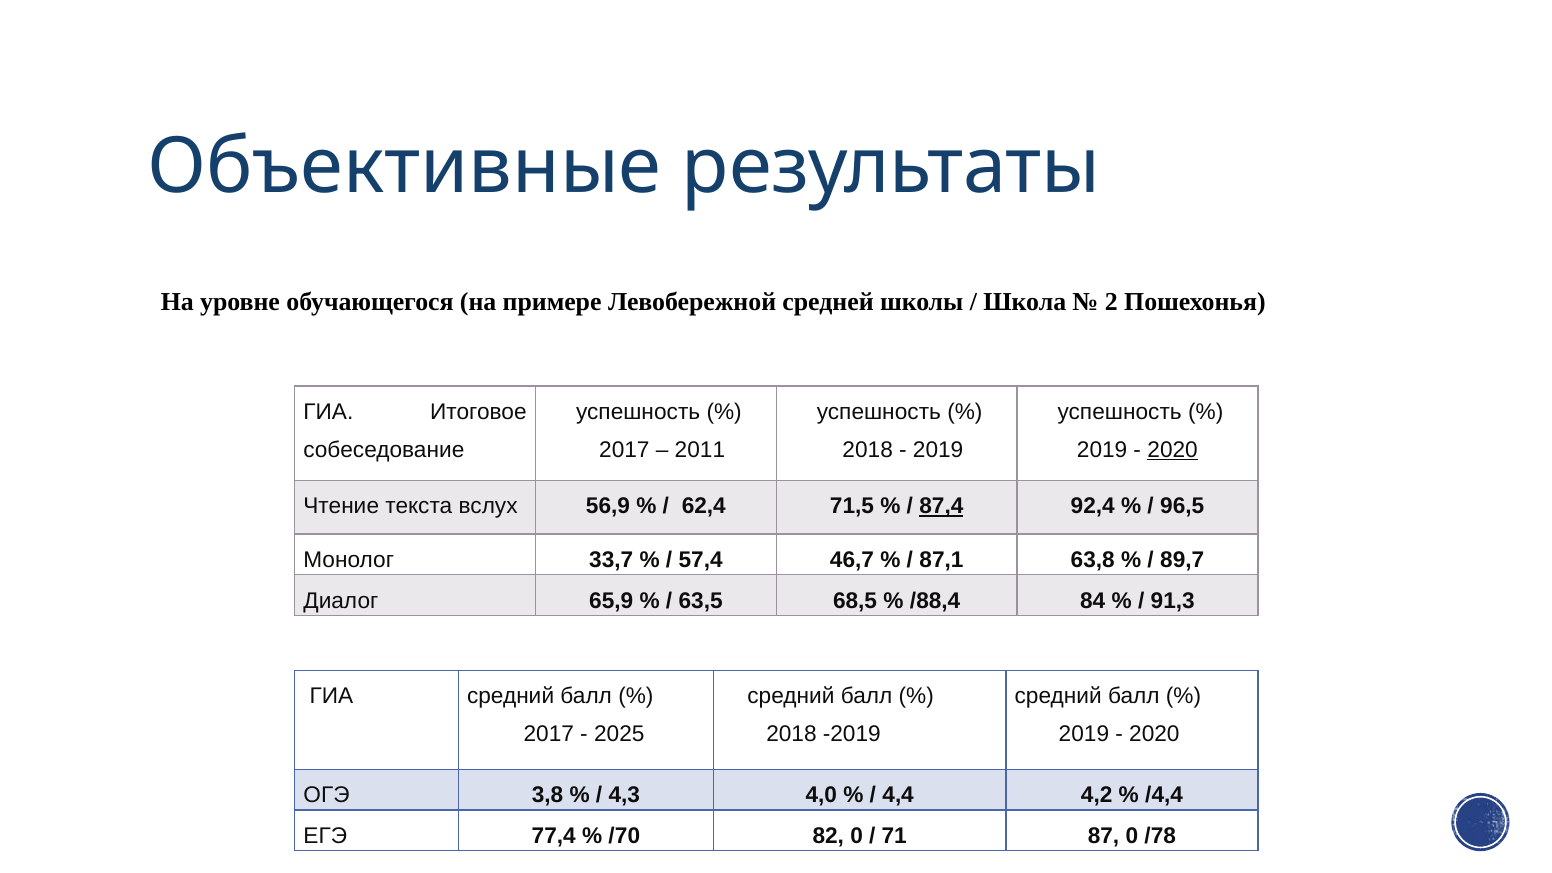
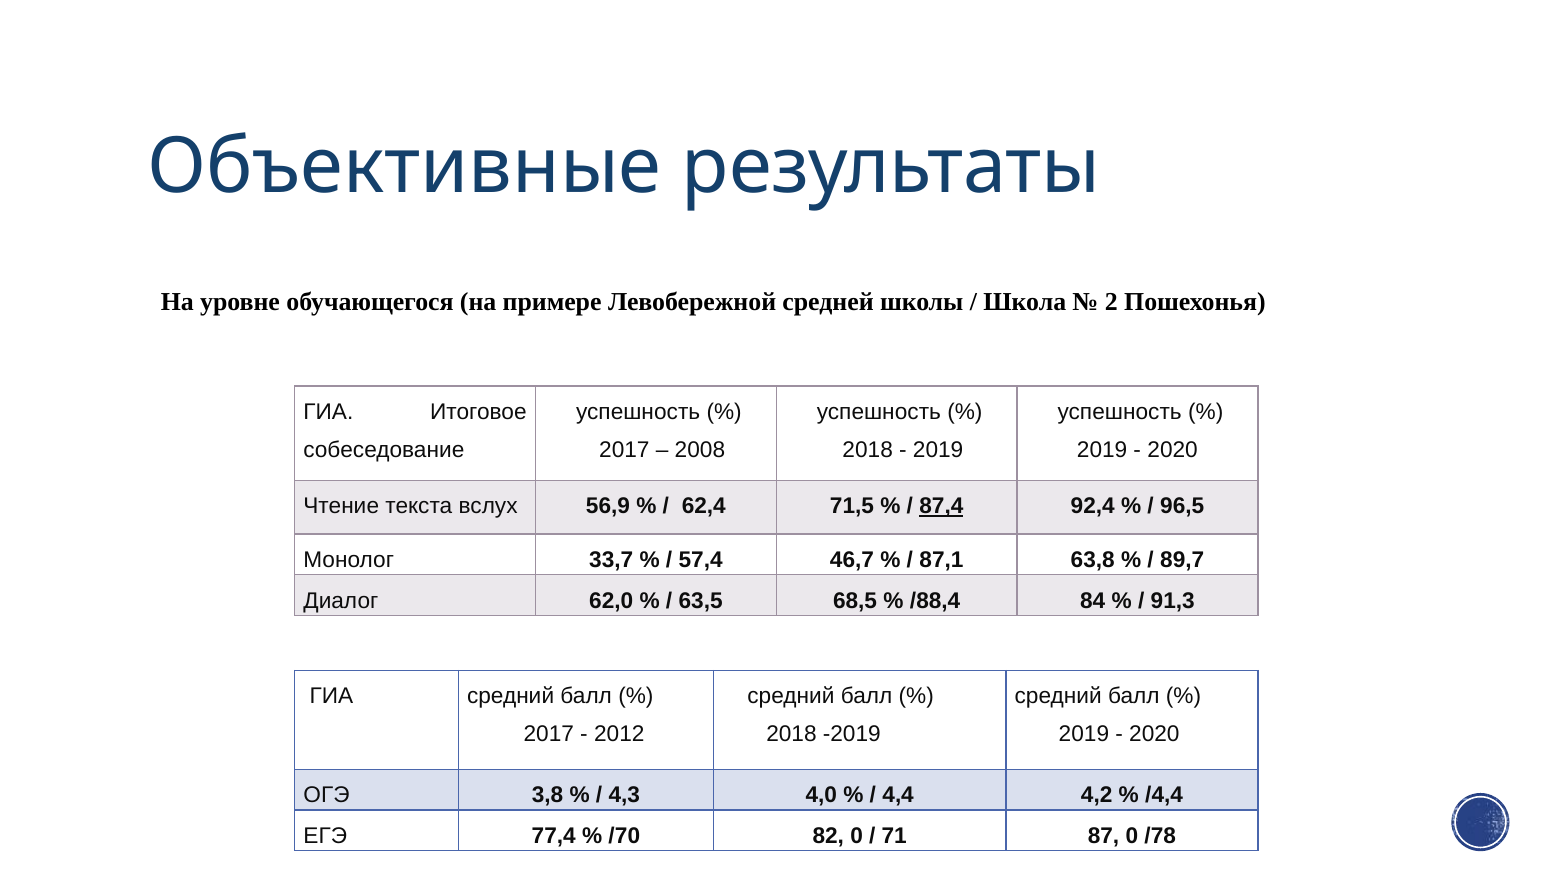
2011: 2011 -> 2008
2020 at (1173, 450) underline: present -> none
65,9: 65,9 -> 62,0
2025: 2025 -> 2012
